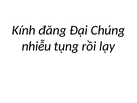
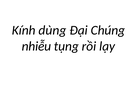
đăng: đăng -> dùng
